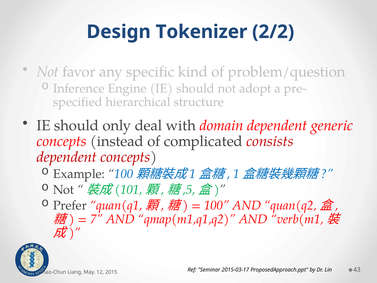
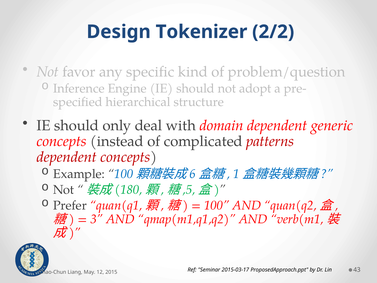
consists: consists -> patterns
1 at (193, 174): 1 -> 6
101: 101 -> 180
7: 7 -> 3
